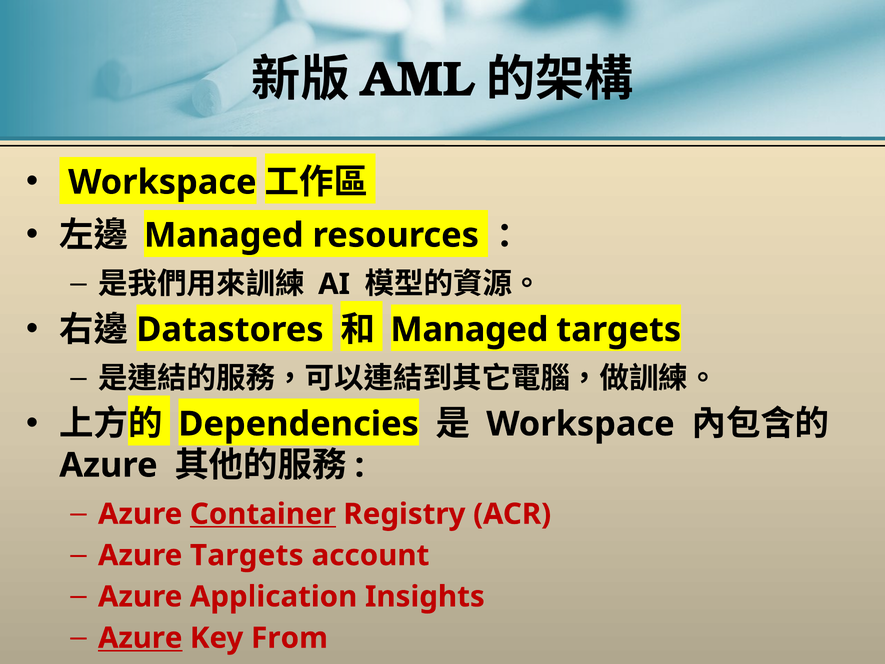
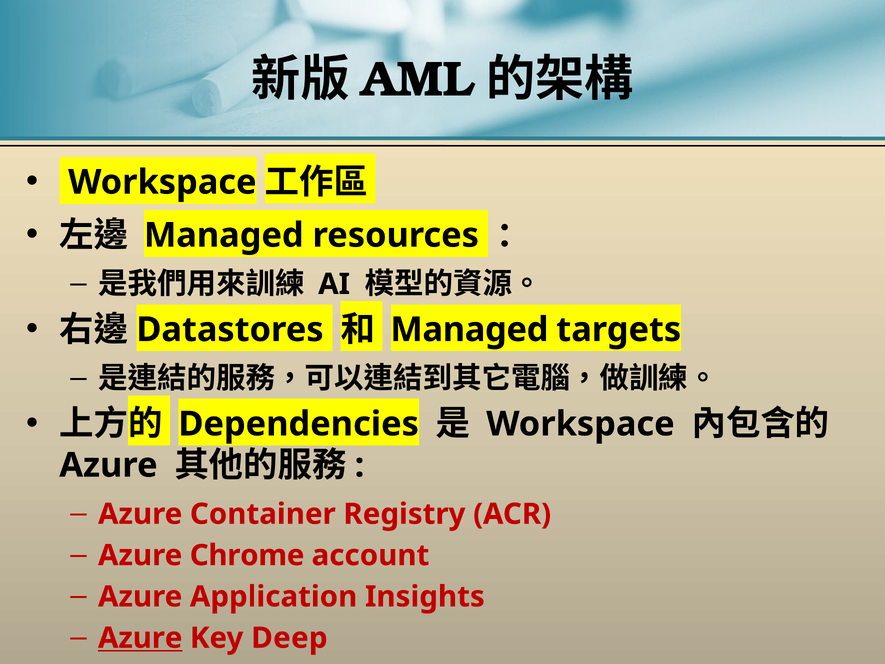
Container underline: present -> none
Azure Targets: Targets -> Chrome
From: From -> Deep
